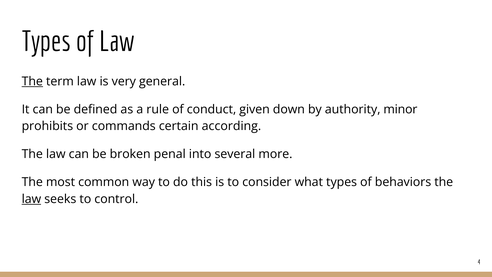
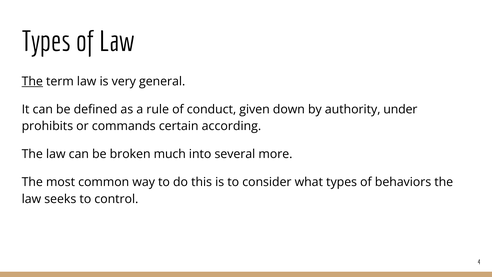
minor: minor -> under
penal: penal -> much
law at (31, 199) underline: present -> none
